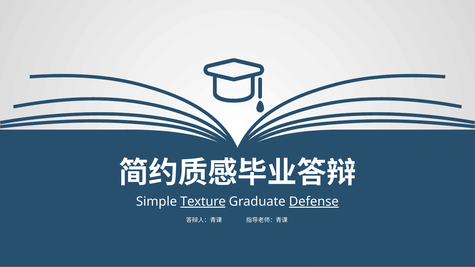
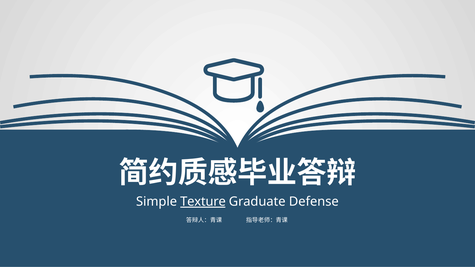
Defense underline: present -> none
